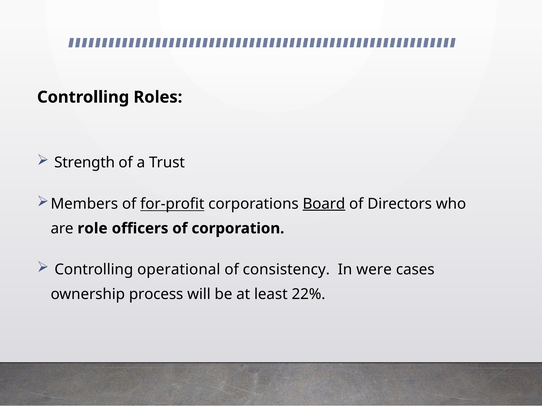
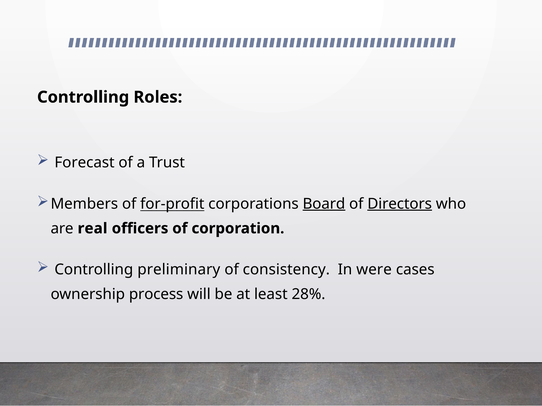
Strength: Strength -> Forecast
Directors underline: none -> present
role: role -> real
operational: operational -> preliminary
22%: 22% -> 28%
